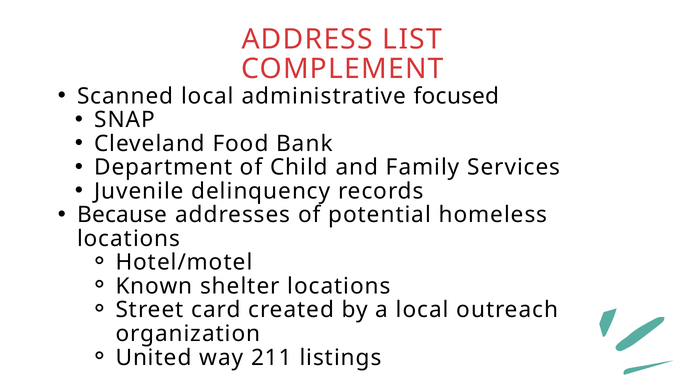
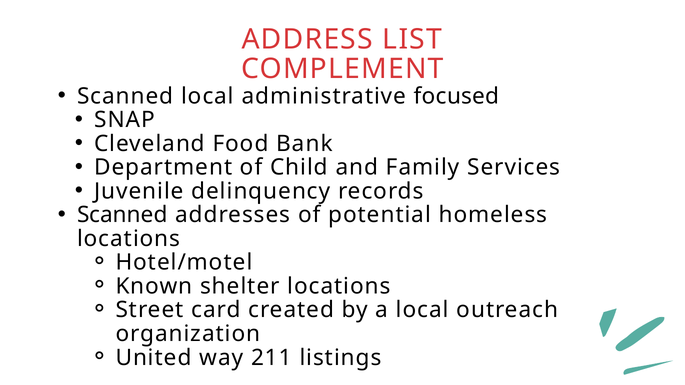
Because at (122, 215): Because -> Scanned
